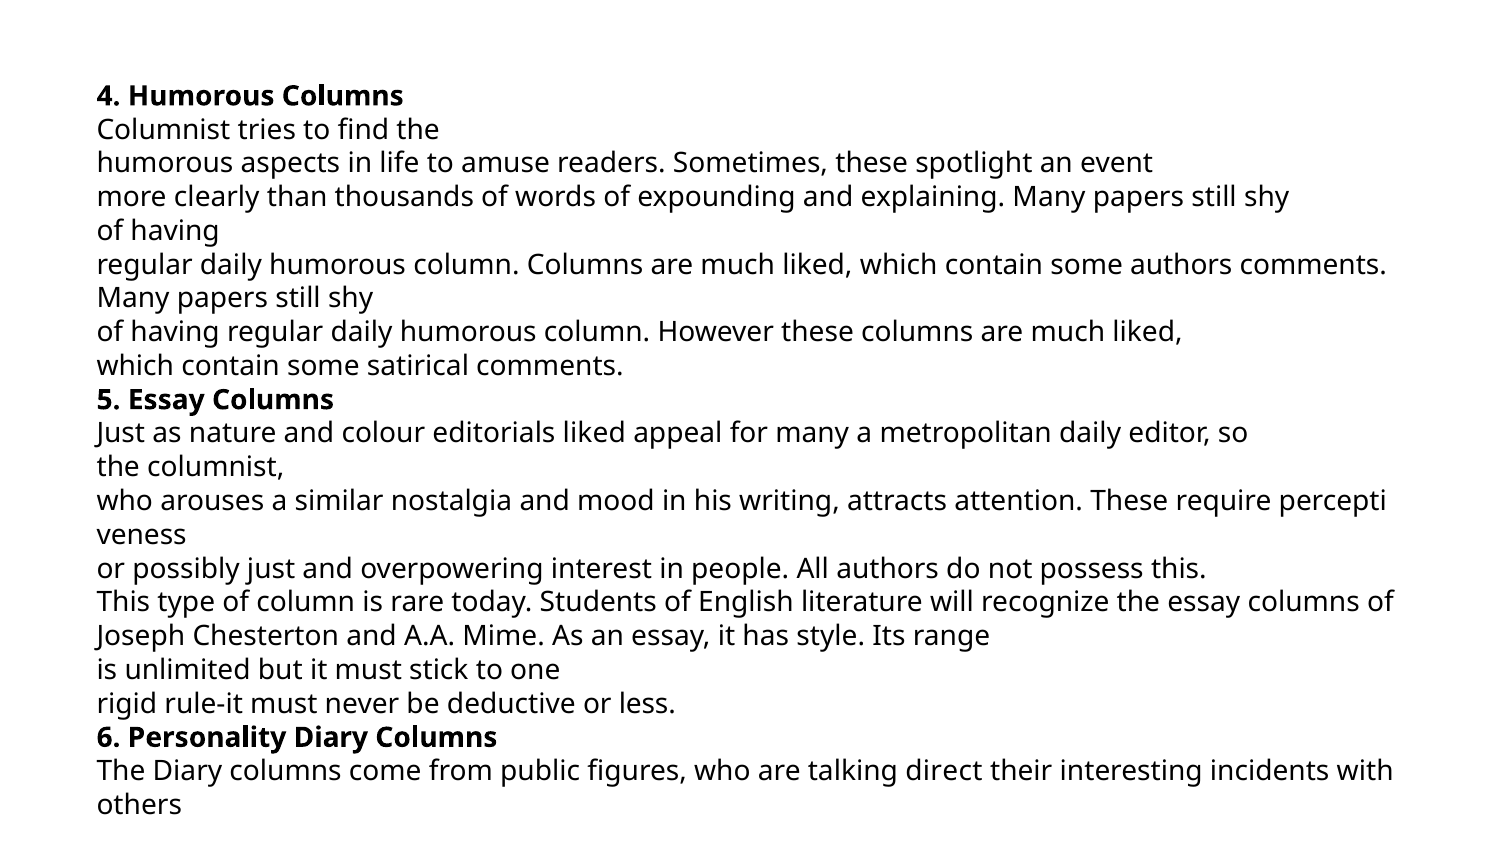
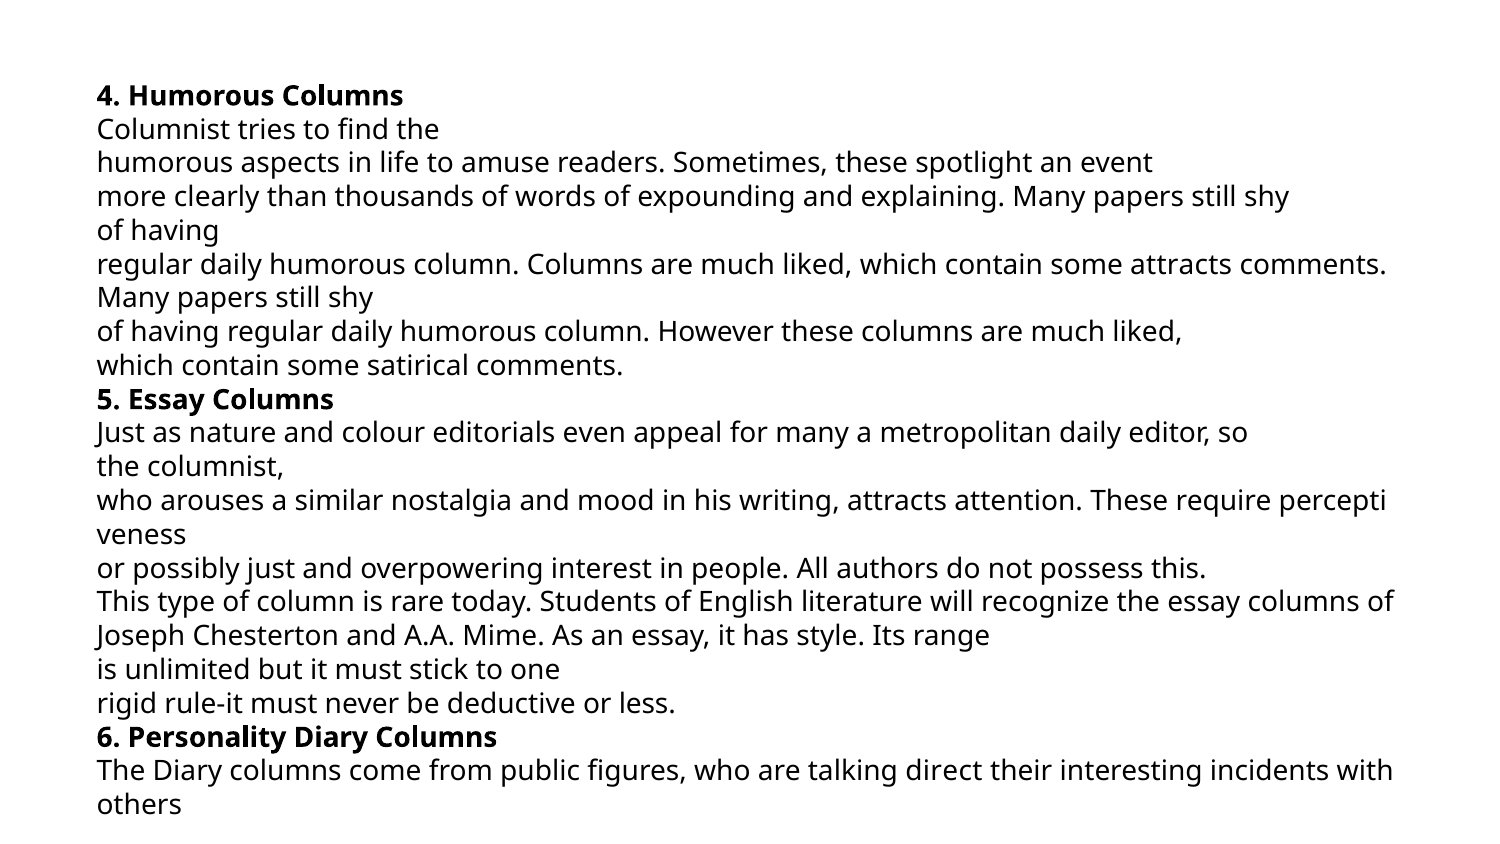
some authors: authors -> attracts
editorials liked: liked -> even
